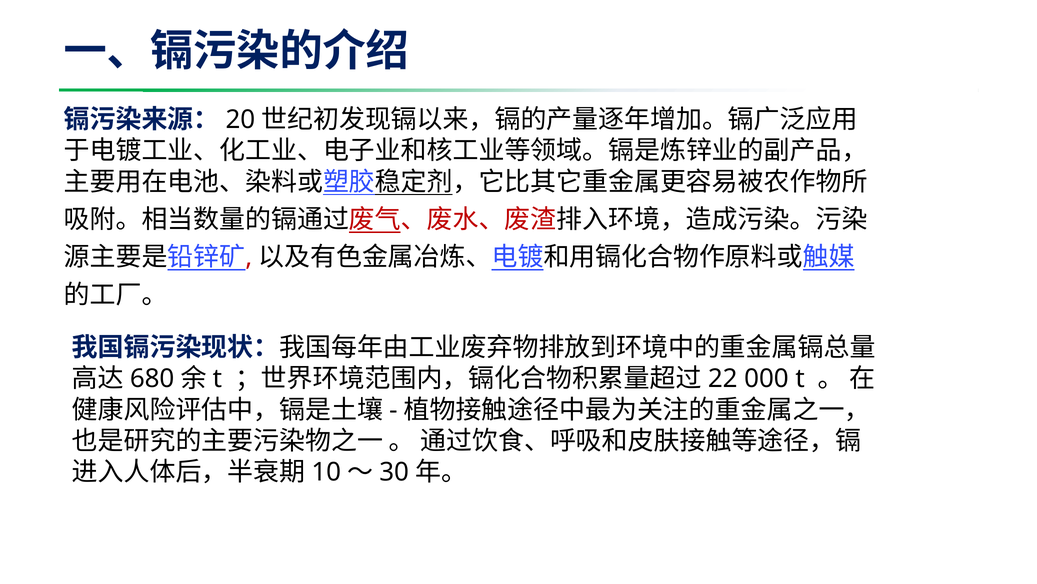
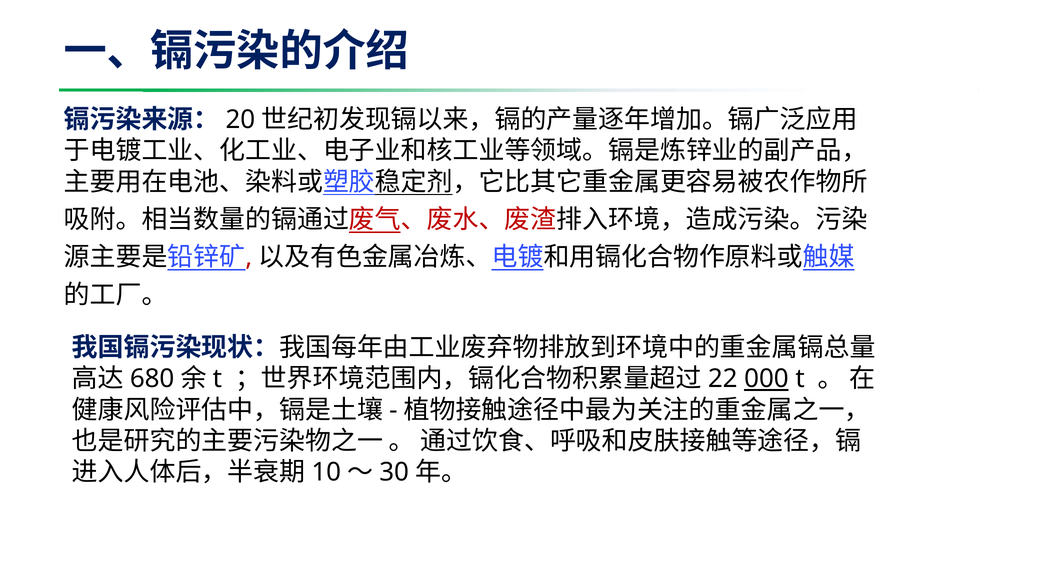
000 underline: none -> present
